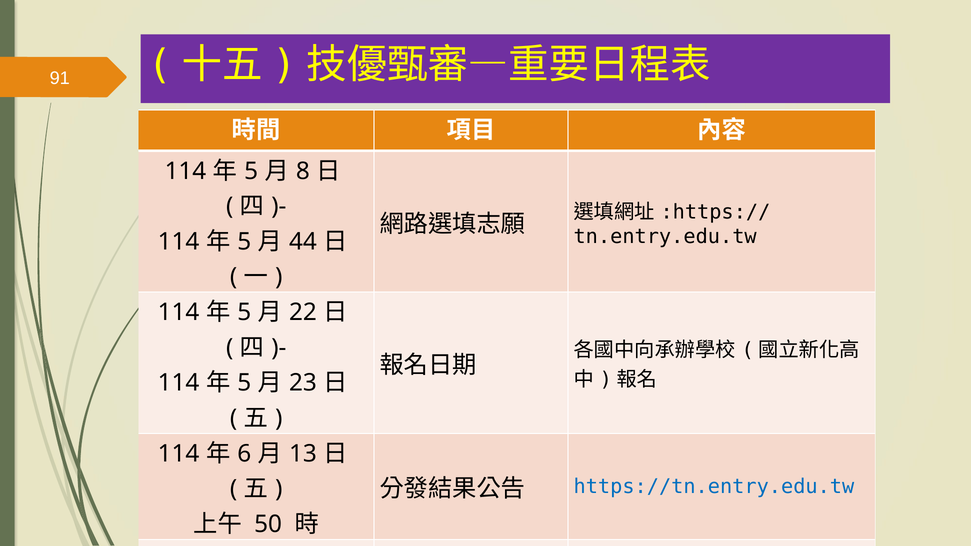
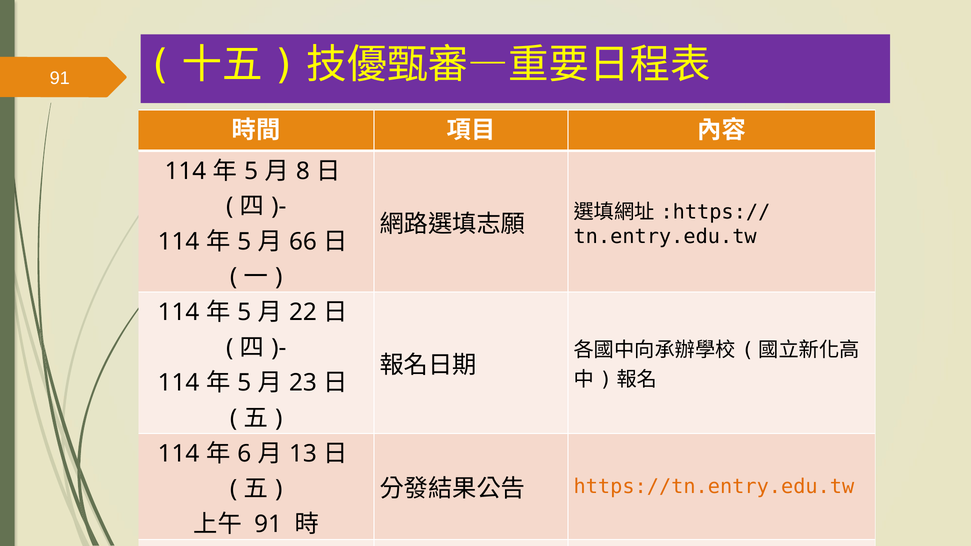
44: 44 -> 66
https://tn.entry.edu.tw colour: blue -> orange
50 at (268, 524): 50 -> 91
